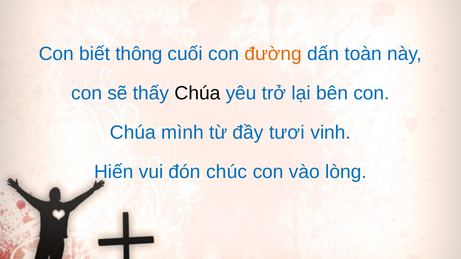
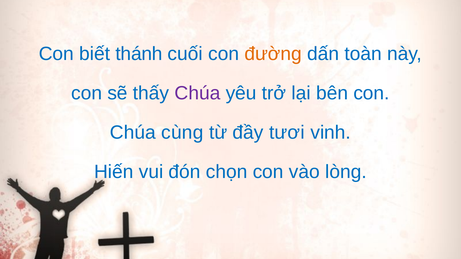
thông: thông -> thánh
Chúa at (197, 93) colour: black -> purple
mình: mình -> cùng
chúc: chúc -> chọn
